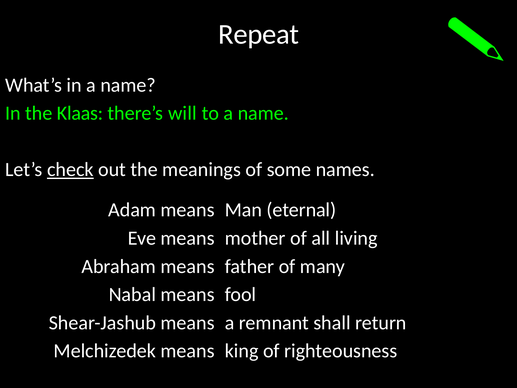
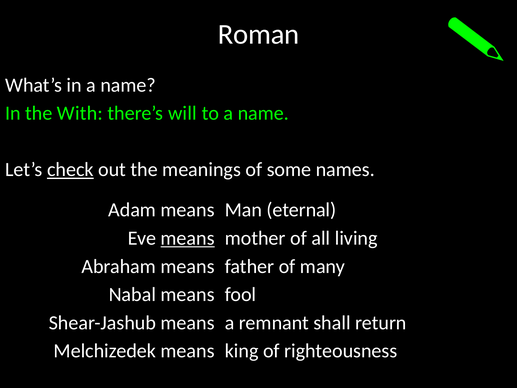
Repeat: Repeat -> Roman
Klaas: Klaas -> With
means at (188, 238) underline: none -> present
